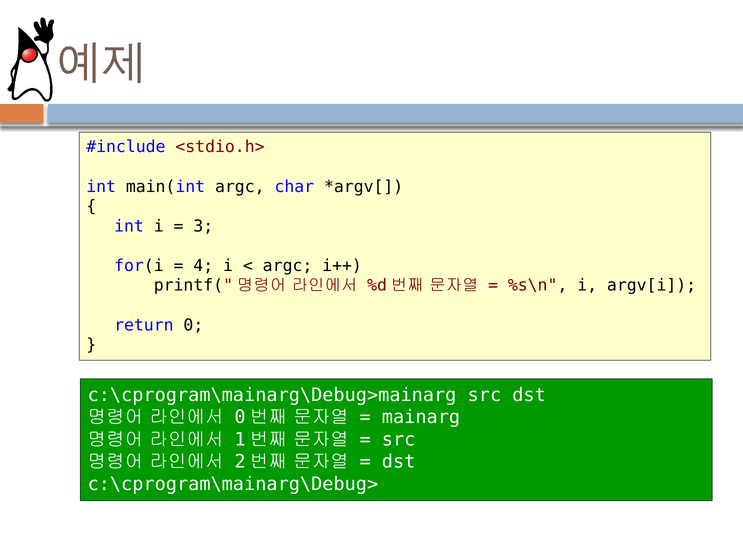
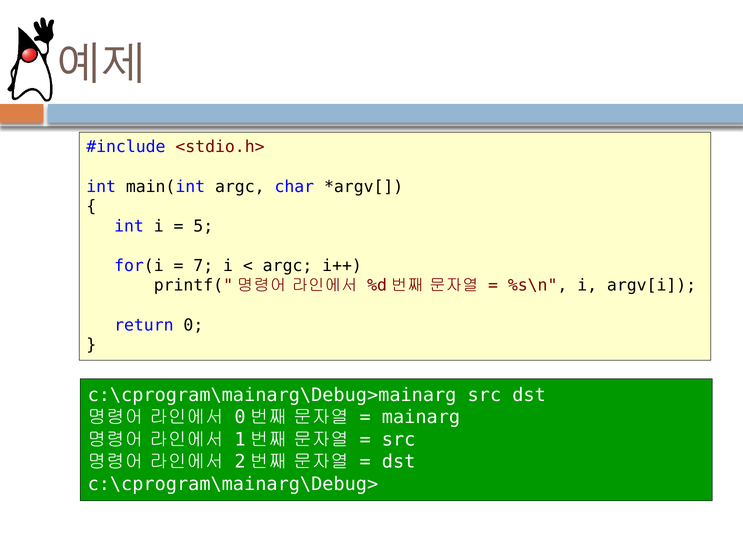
3: 3 -> 5
4: 4 -> 7
